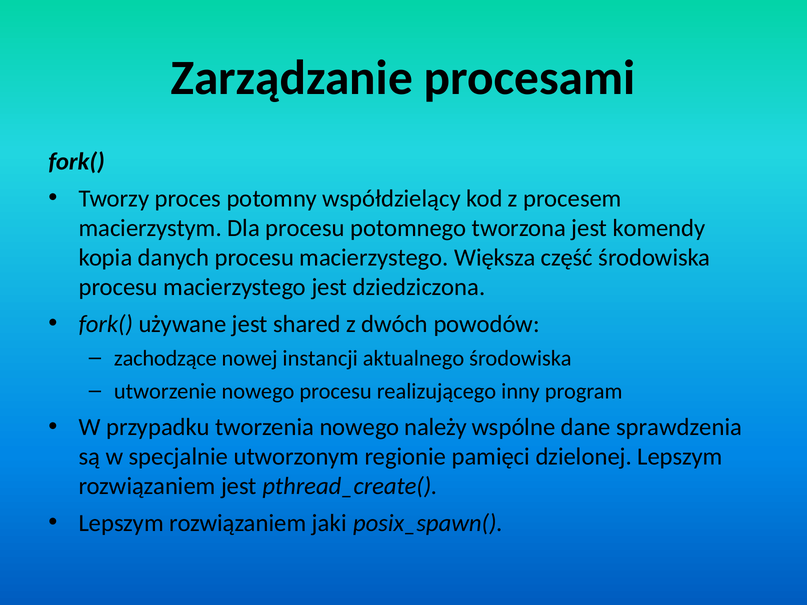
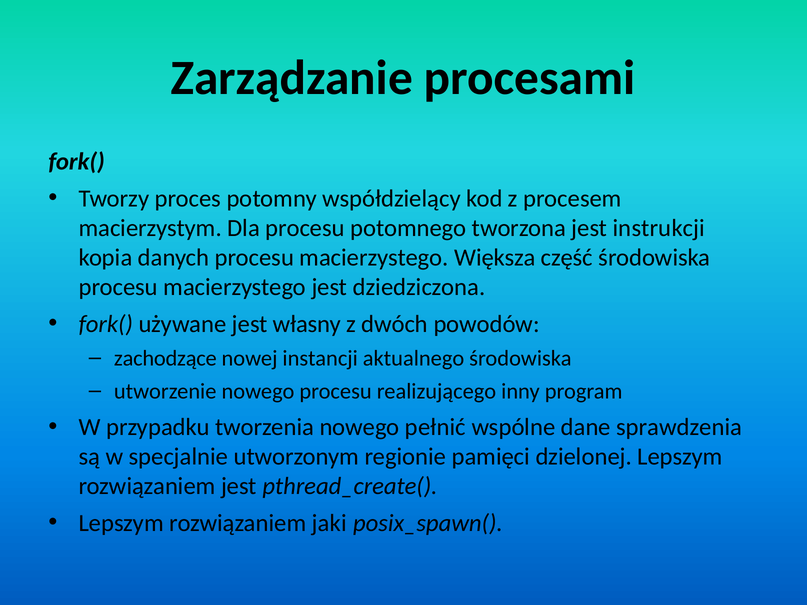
komendy: komendy -> instrukcji
shared: shared -> własny
należy: należy -> pełnić
